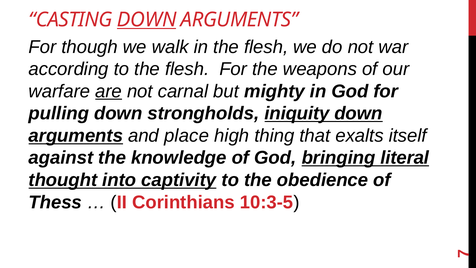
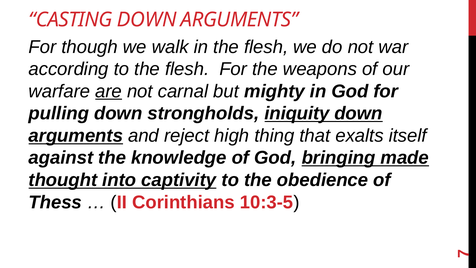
DOWN at (147, 20) underline: present -> none
place: place -> reject
literal: literal -> made
